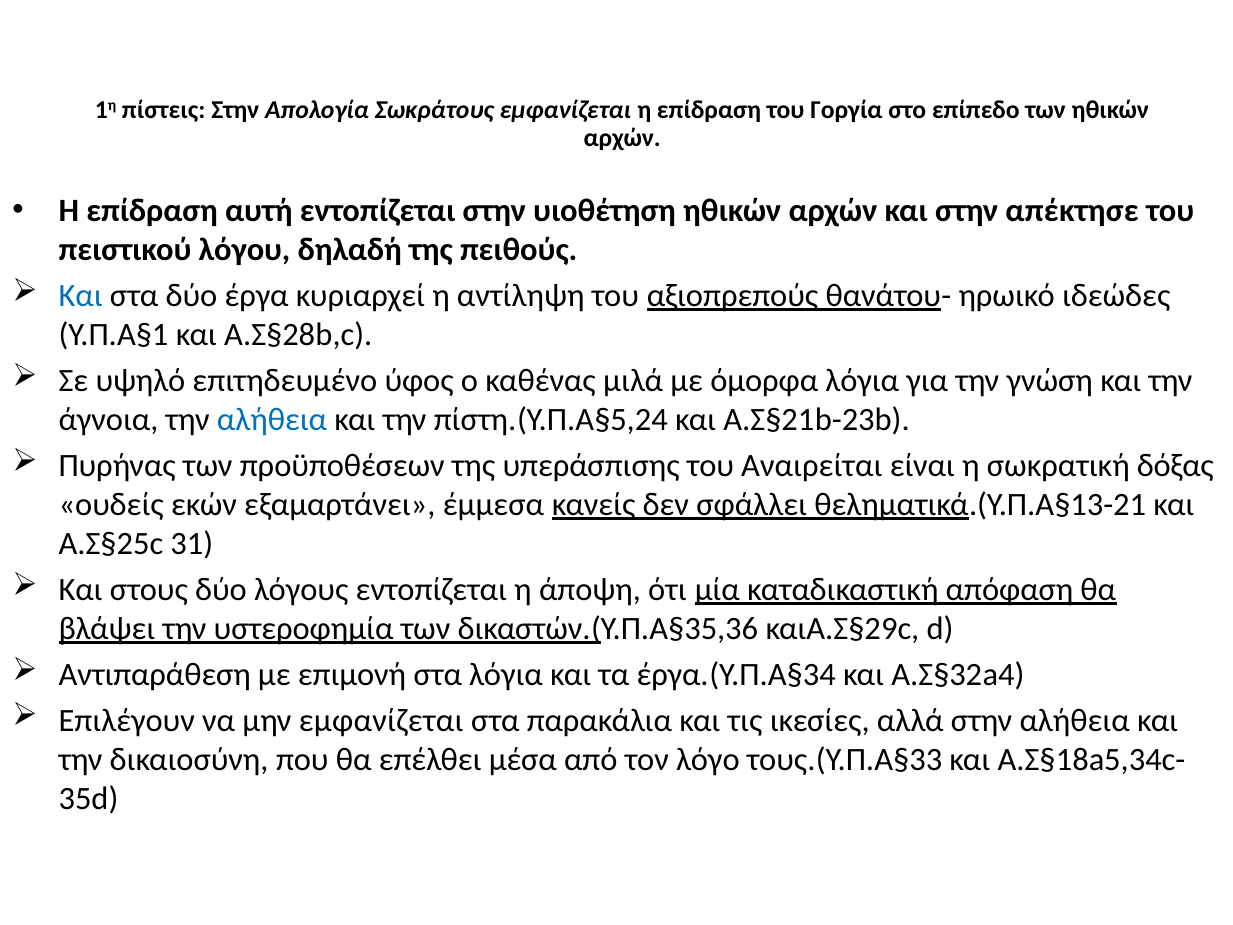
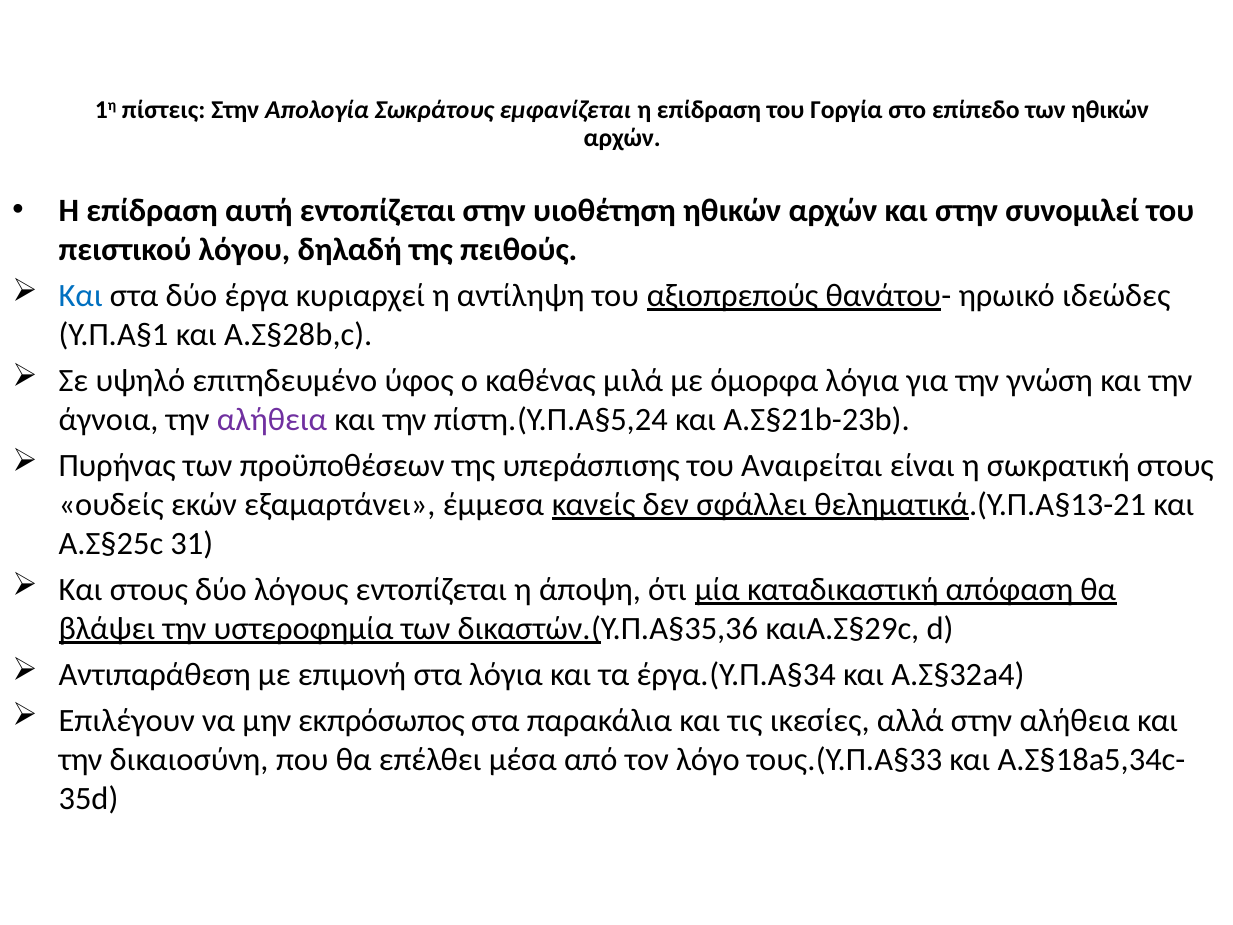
απέκτησε: απέκτησε -> συνομιλεί
αλήθεια at (272, 420) colour: blue -> purple
σωκρατική δόξας: δόξας -> στους
μην εμφανίζεται: εμφανίζεται -> εκπρόσωπος
